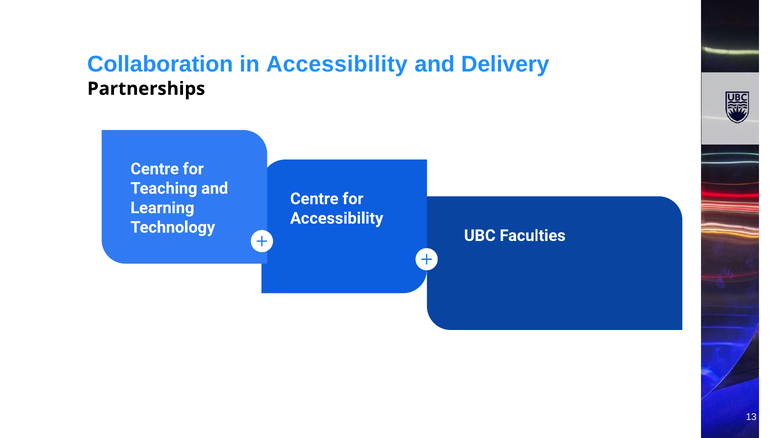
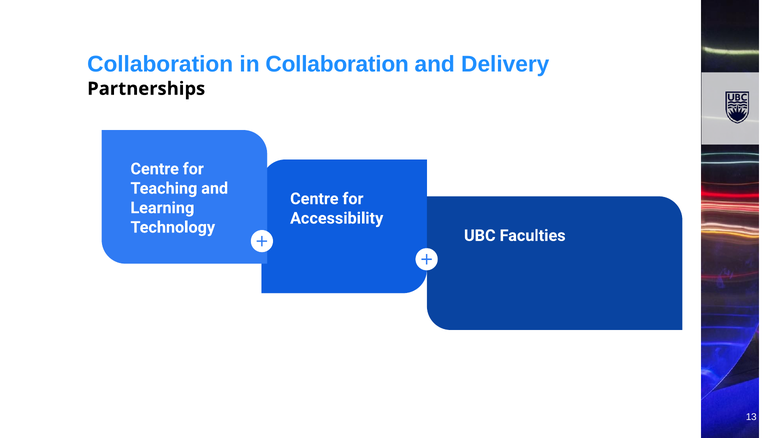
in Accessibility: Accessibility -> Collaboration
